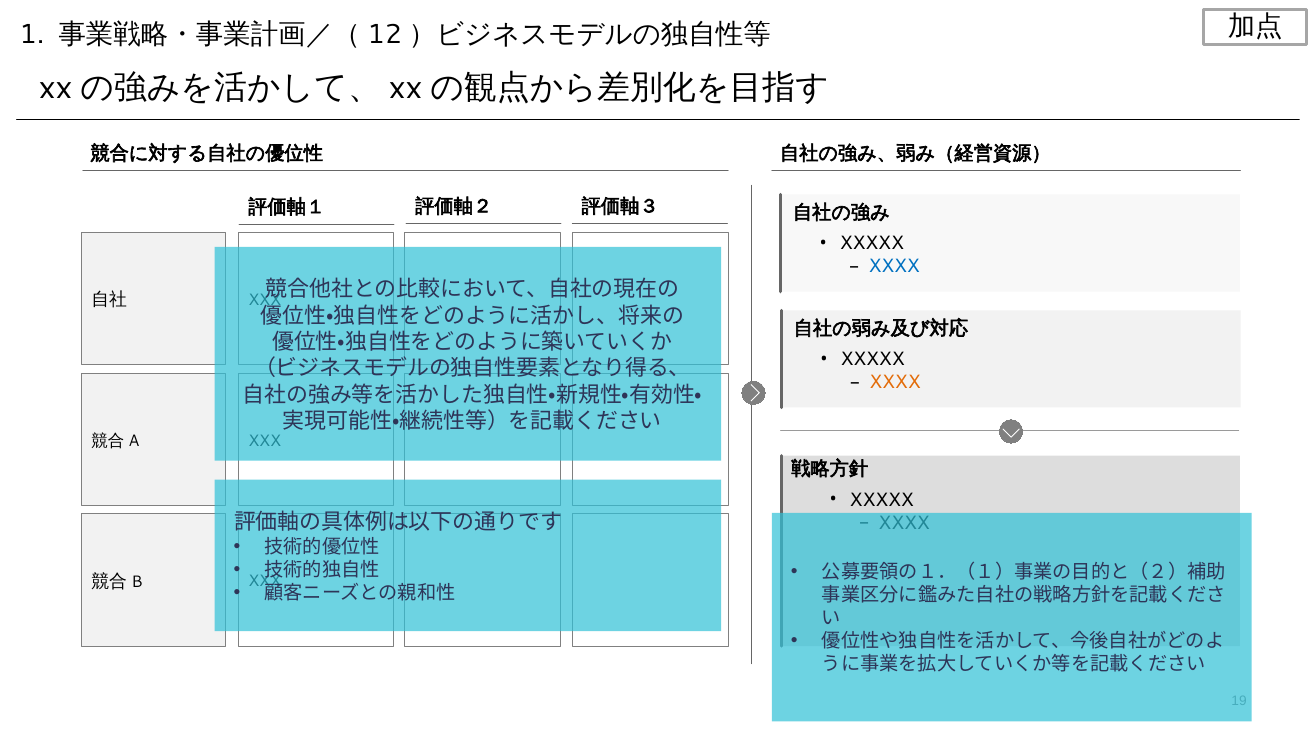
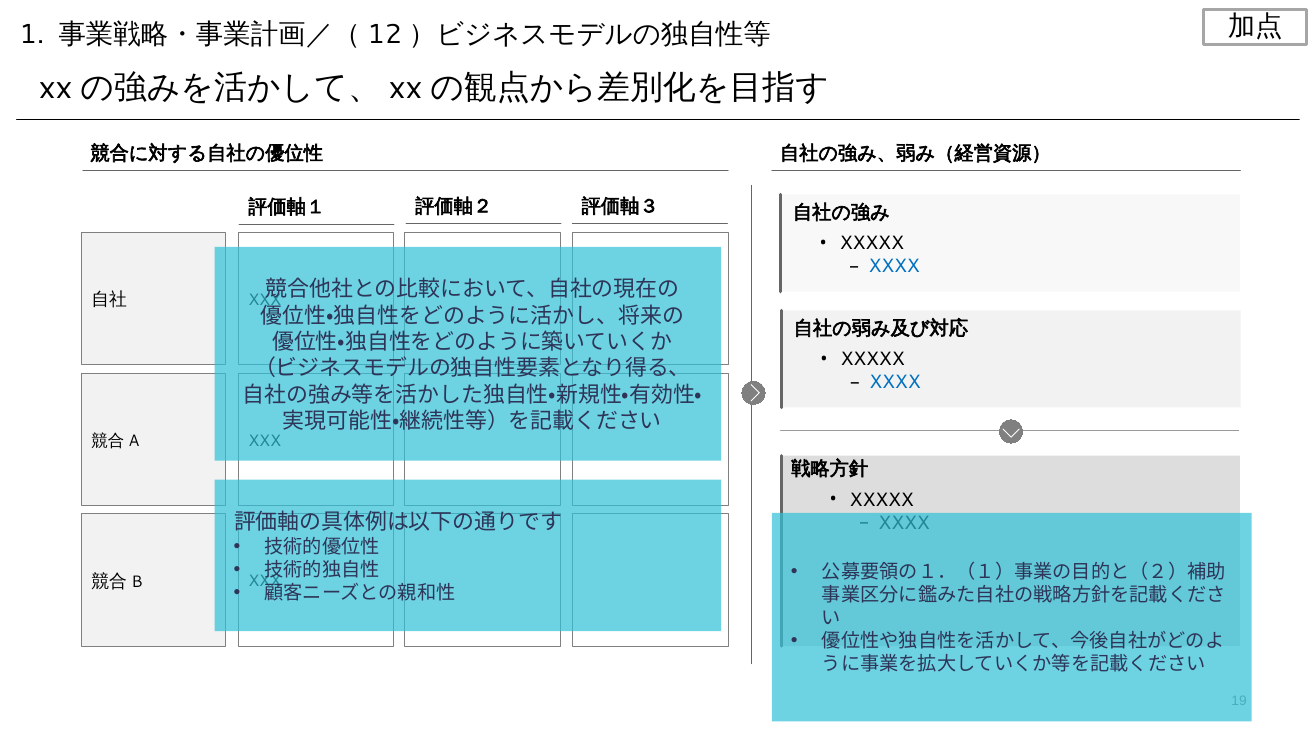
XXXX at (895, 382) colour: orange -> blue
